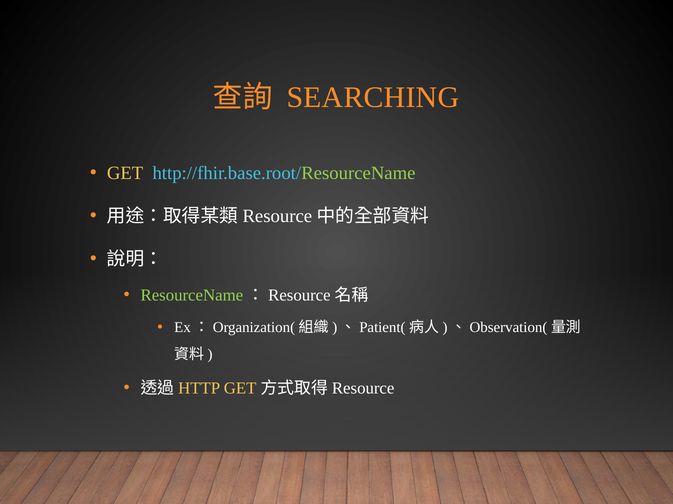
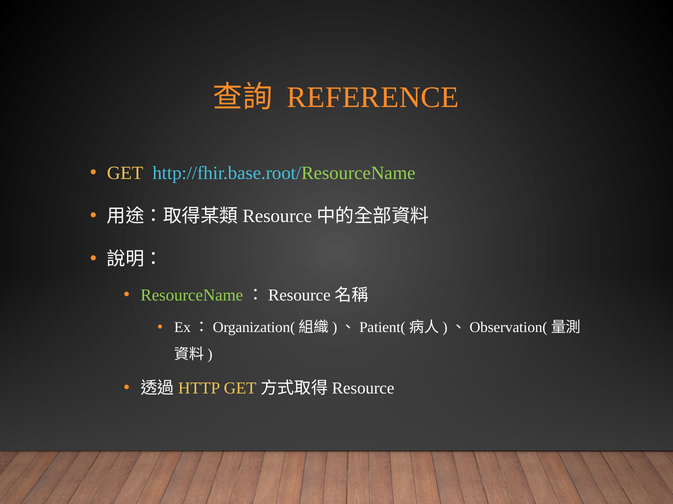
SEARCHING: SEARCHING -> REFERENCE
